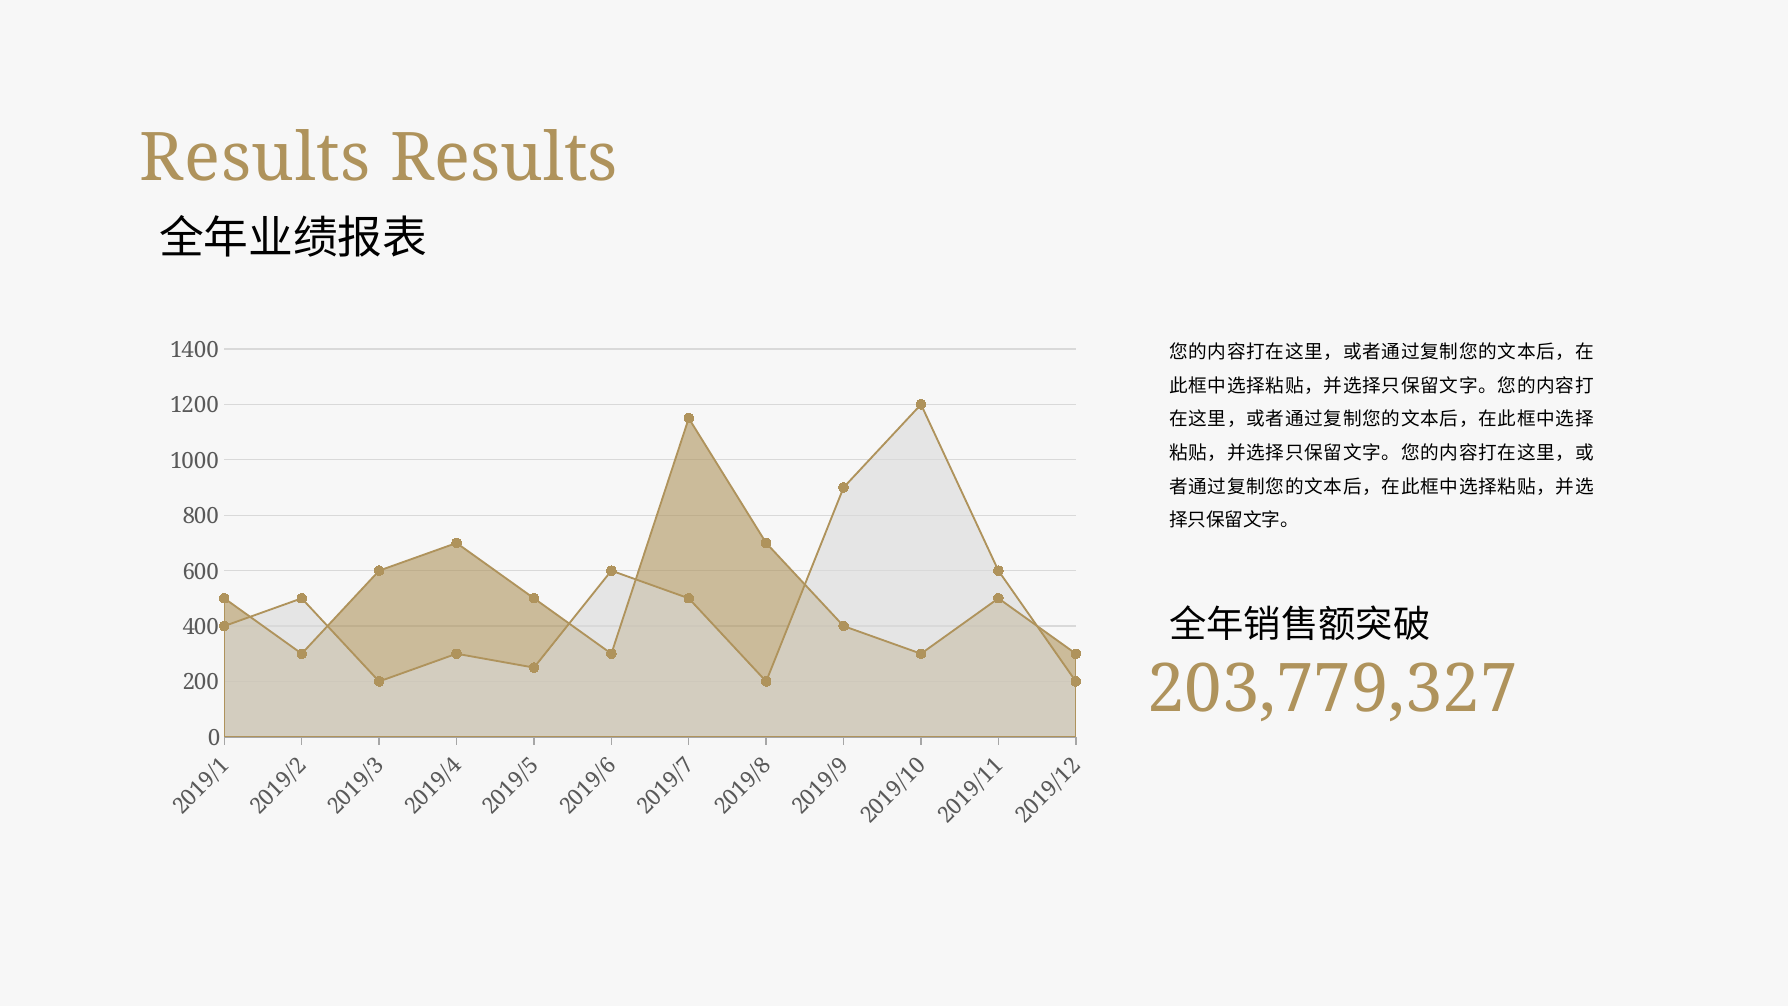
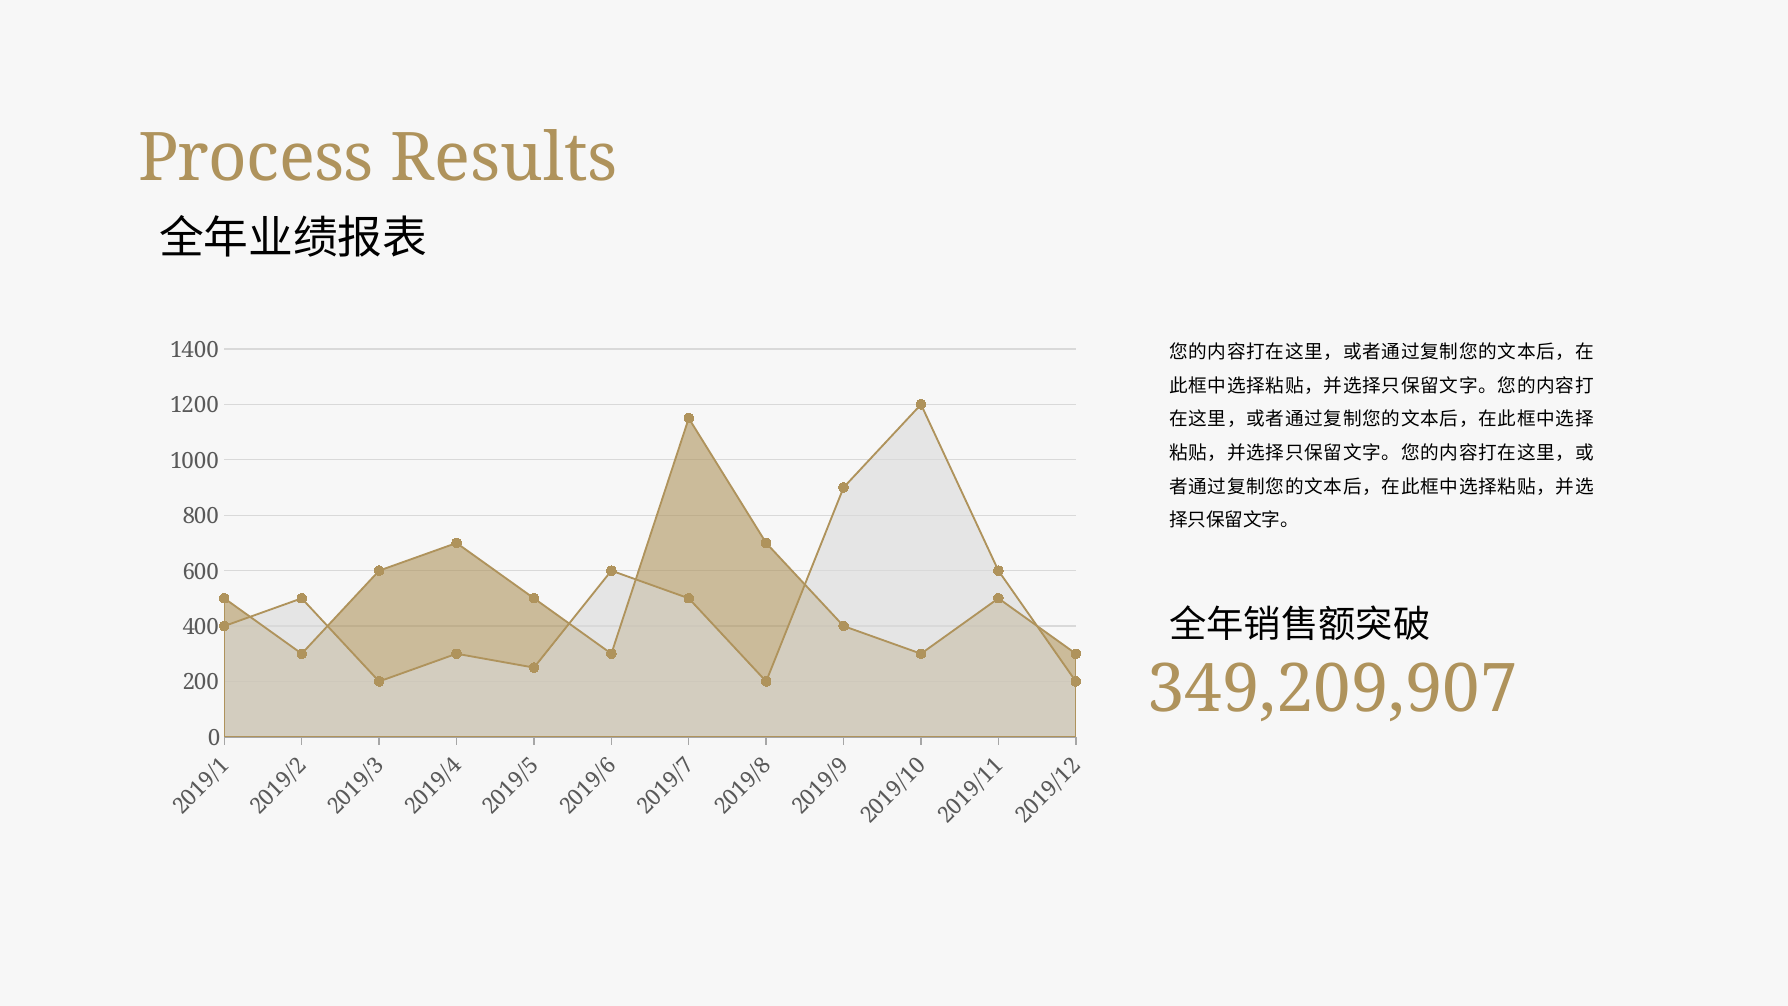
Results at (255, 158): Results -> Process
203,779,327: 203,779,327 -> 349,209,907
